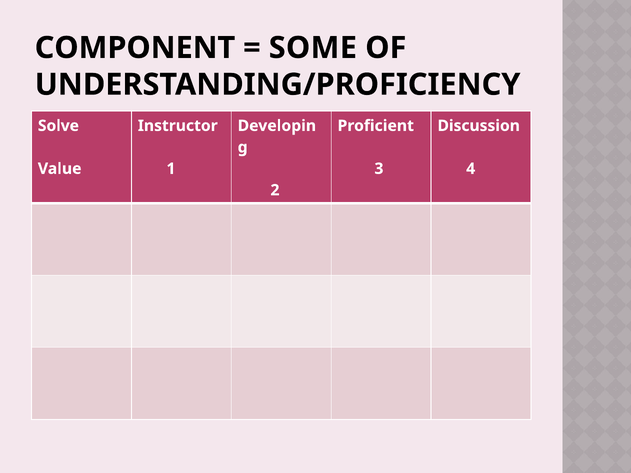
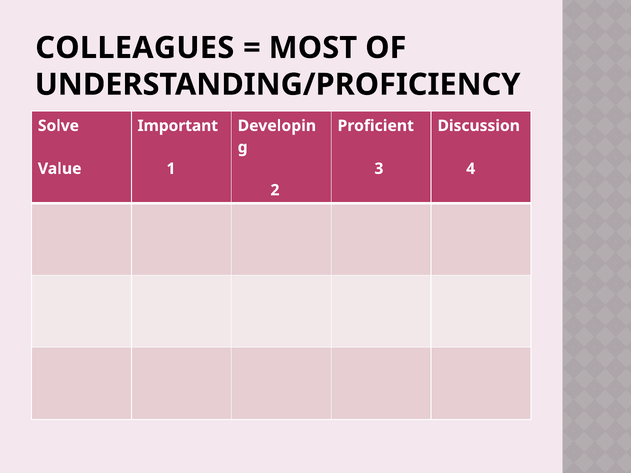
COMPONENT: COMPONENT -> COLLEAGUES
SOME: SOME -> MOST
Instructor: Instructor -> Important
